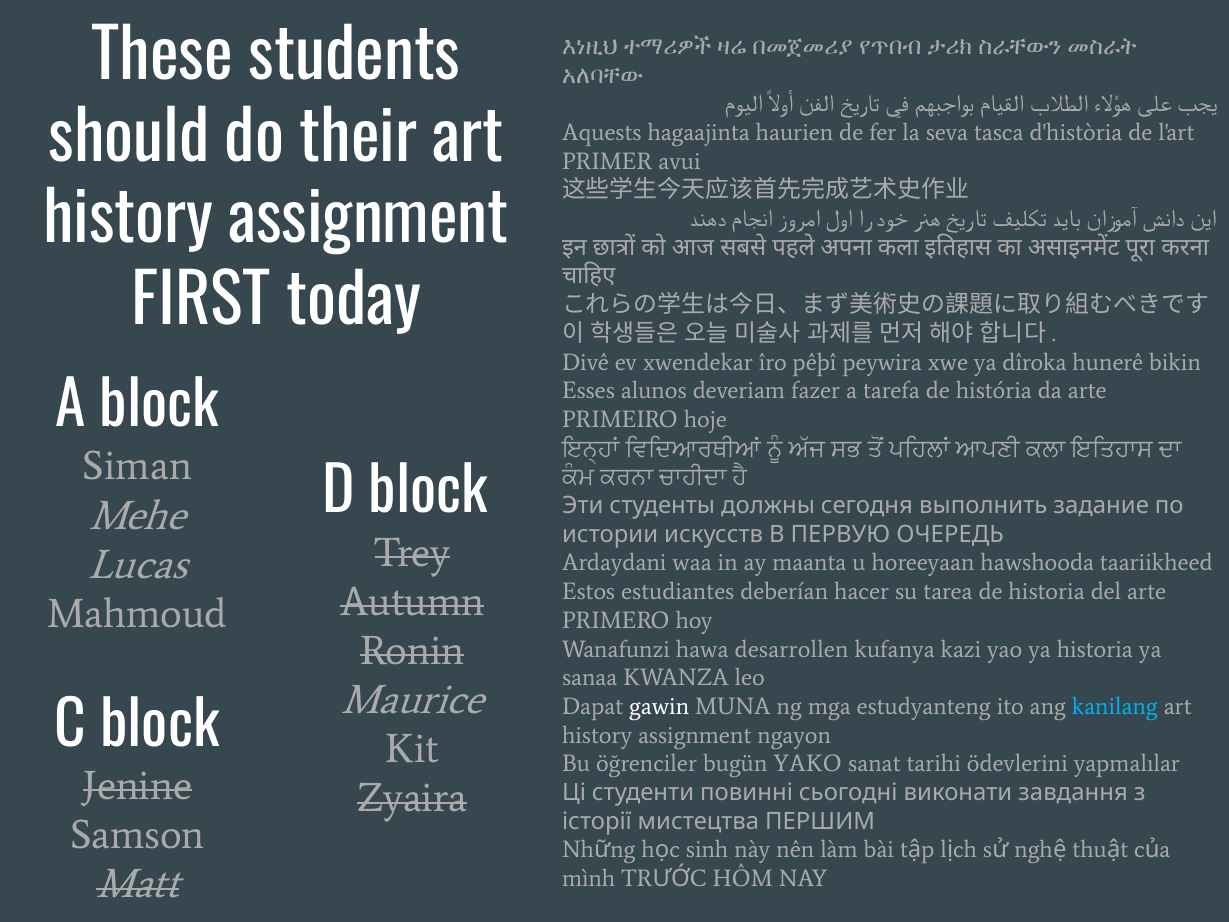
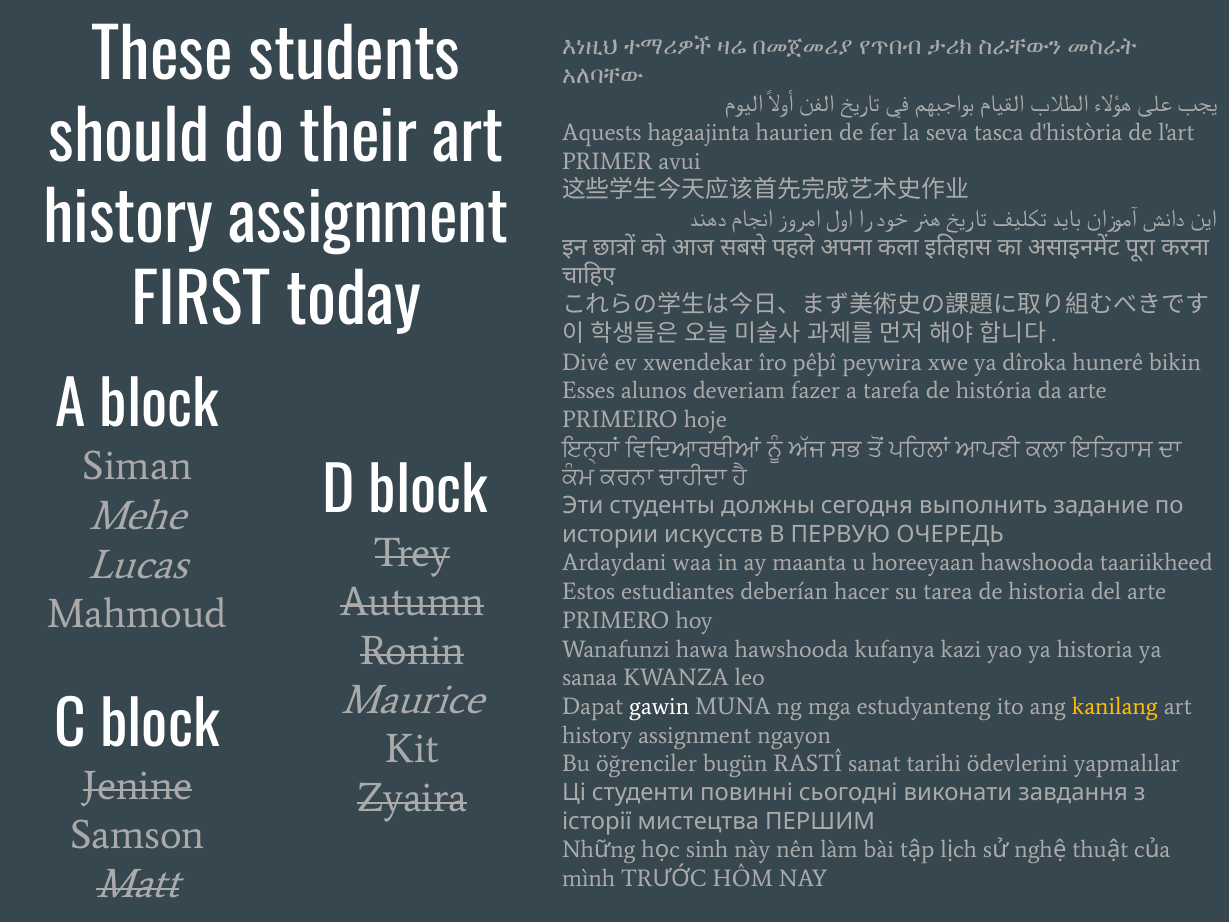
hawa desarrollen: desarrollen -> hawshooda
kanilang colour: light blue -> yellow
YAKO: YAKO -> RASTÎ
